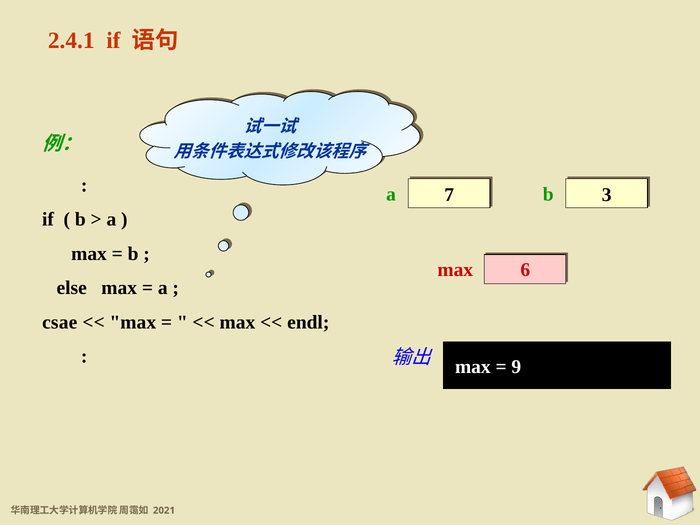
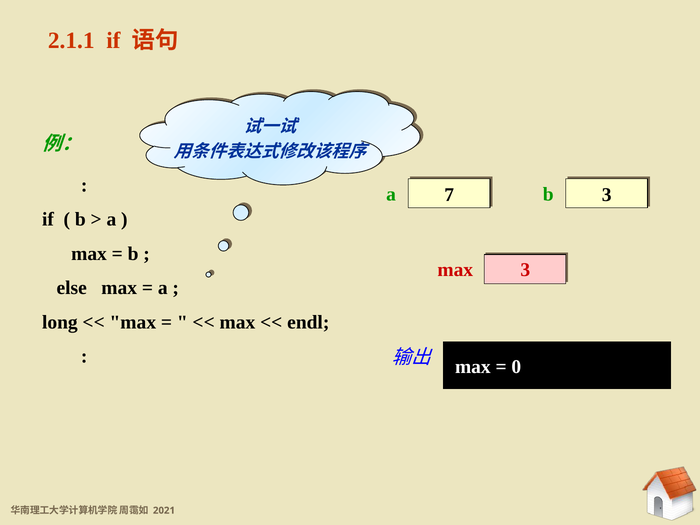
2.4.1: 2.4.1 -> 2.1.1
6 at (525, 270): 6 -> 3
csae: csae -> long
9: 9 -> 0
